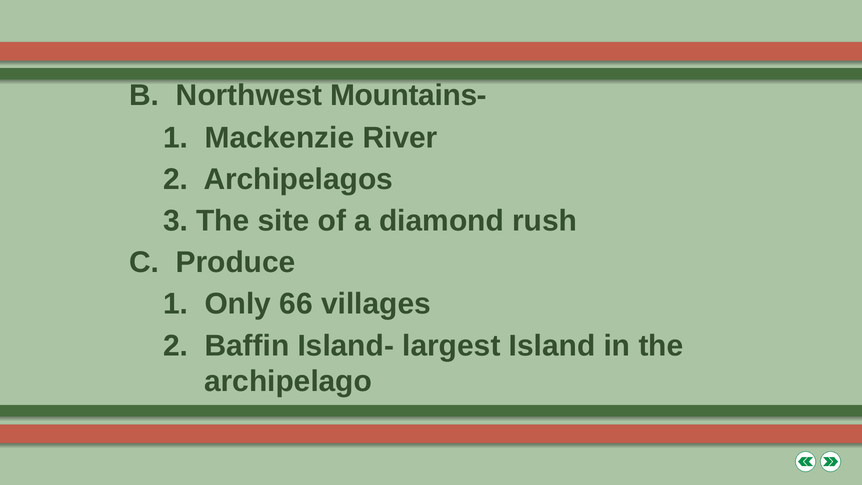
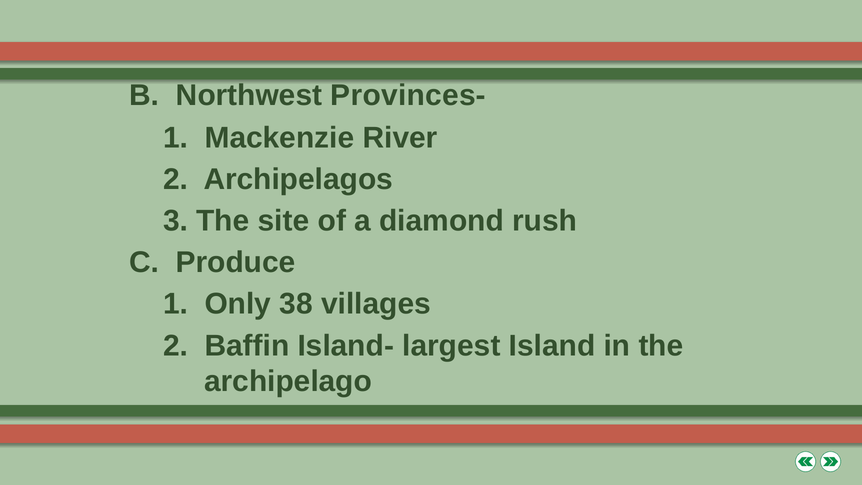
Mountains-: Mountains- -> Provinces-
66: 66 -> 38
